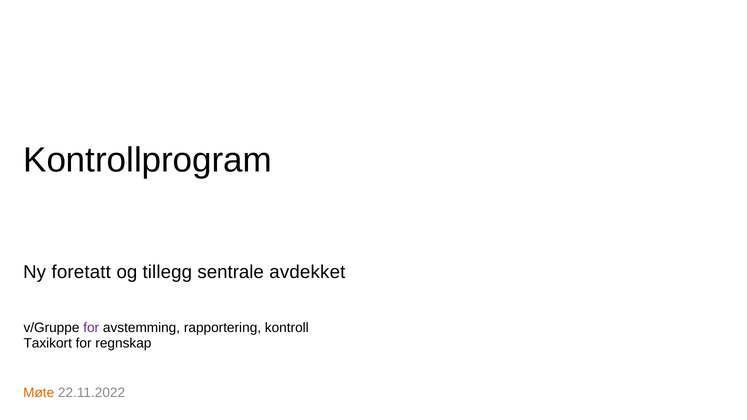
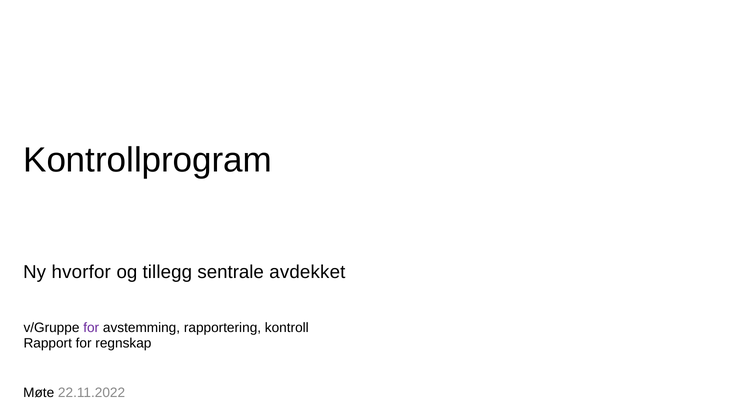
foretatt: foretatt -> hvorfor
Taxikort: Taxikort -> Rapport
Møte colour: orange -> black
